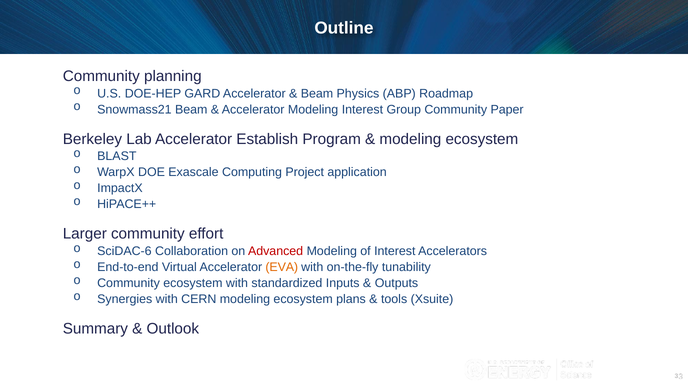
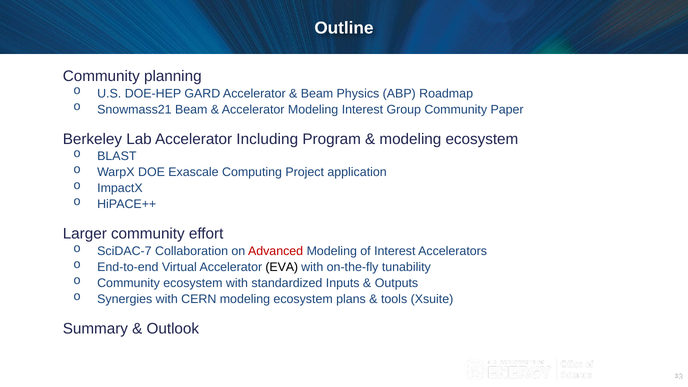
Establish: Establish -> Including
SciDAC-6: SciDAC-6 -> SciDAC-7
EVA colour: orange -> black
